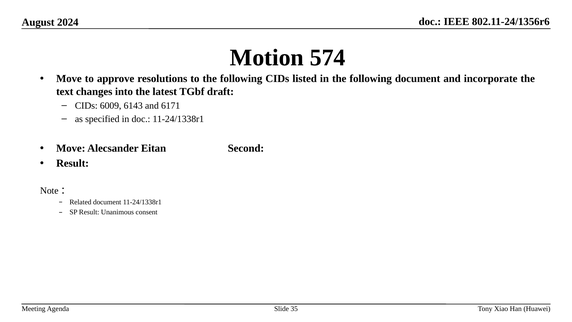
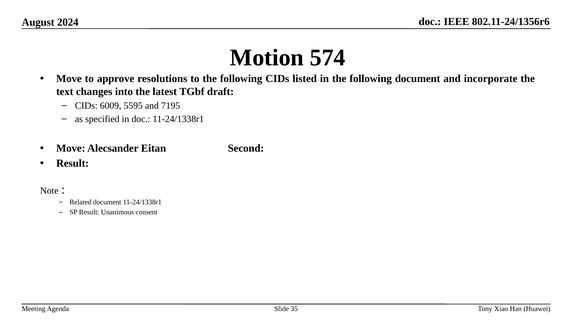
6143: 6143 -> 5595
6171: 6171 -> 7195
